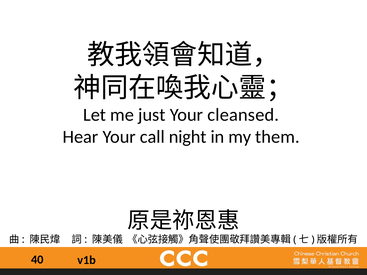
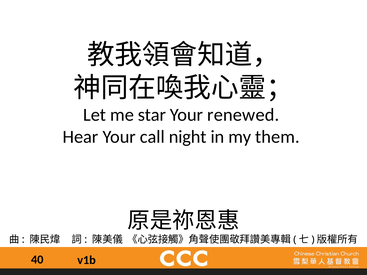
just: just -> star
cleansed: cleansed -> renewed
